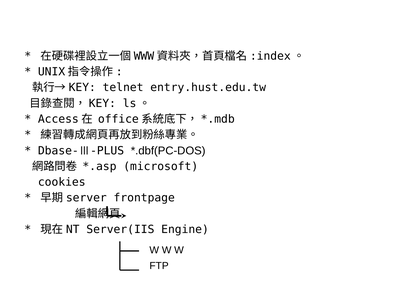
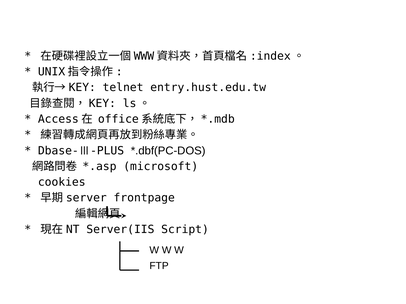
Engine: Engine -> Script
